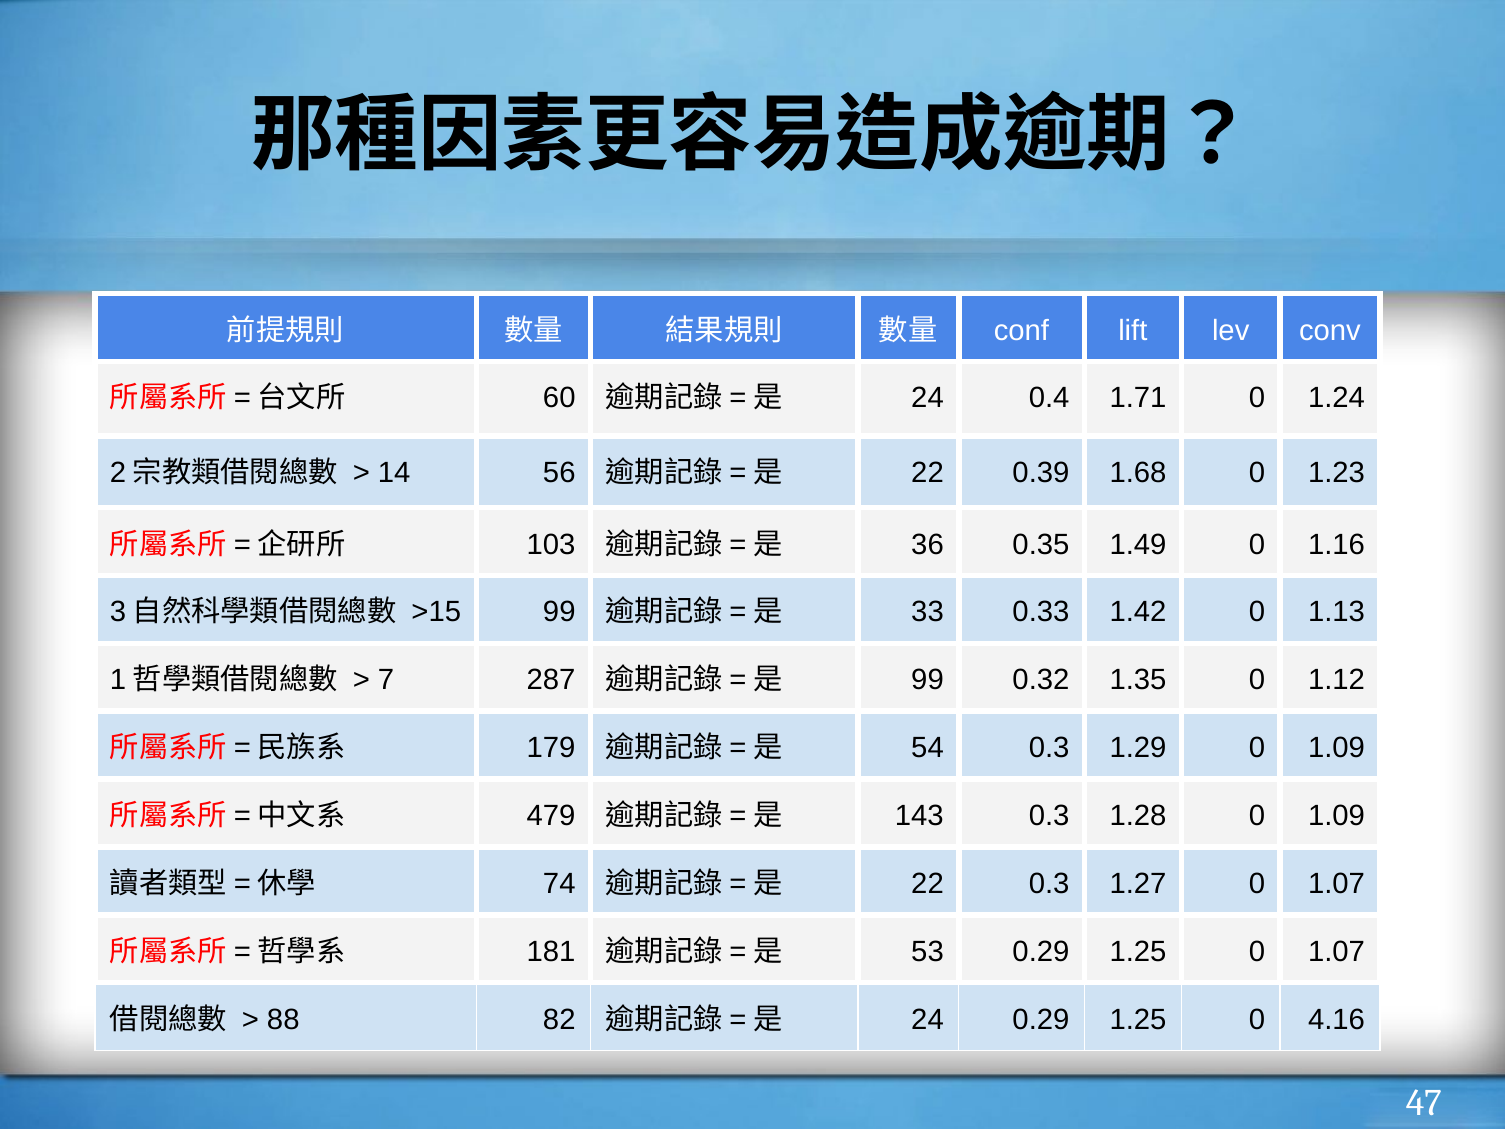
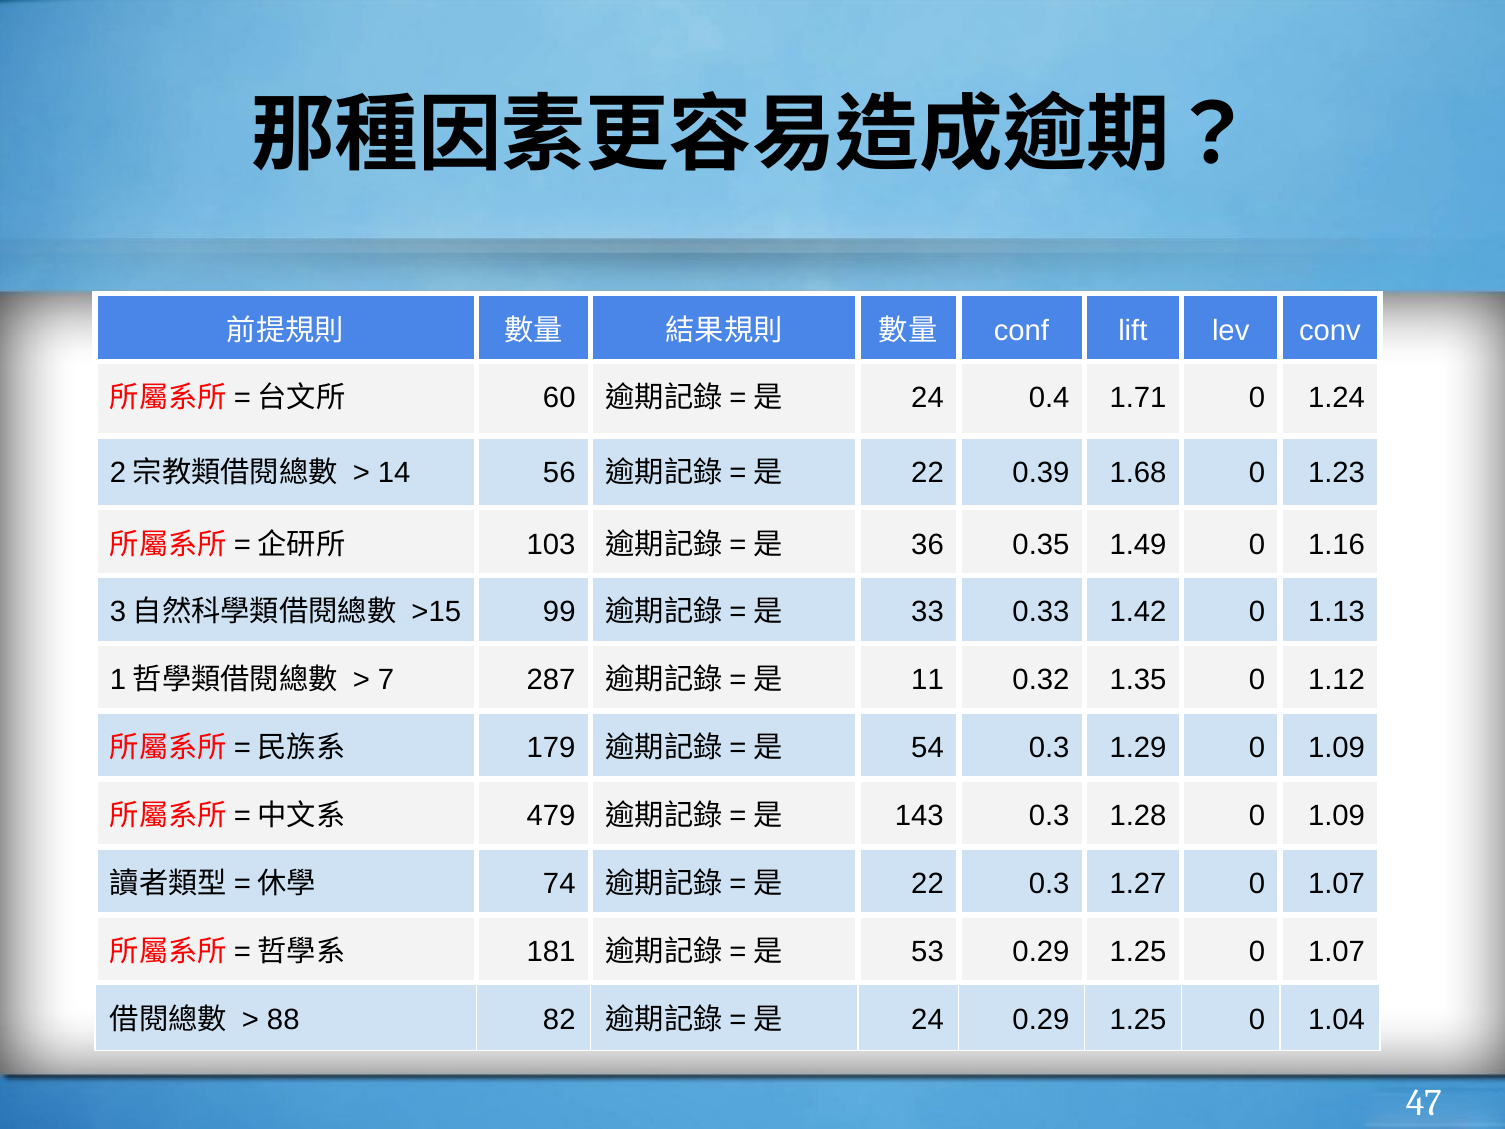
99 at (928, 680): 99 -> 11
4.16: 4.16 -> 1.04
